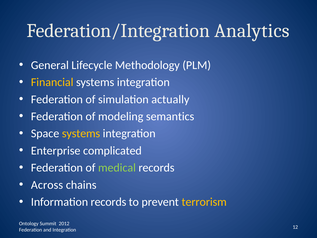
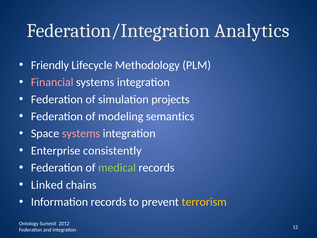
General: General -> Friendly
Financial colour: yellow -> pink
actually: actually -> projects
systems at (81, 133) colour: yellow -> pink
complicated: complicated -> consistently
Across: Across -> Linked
